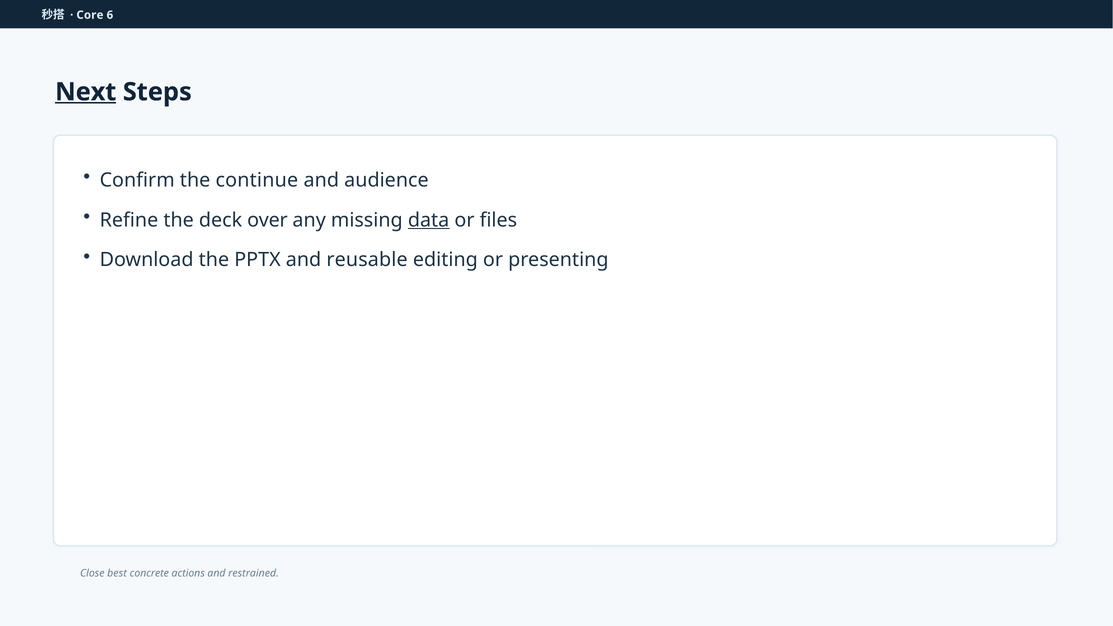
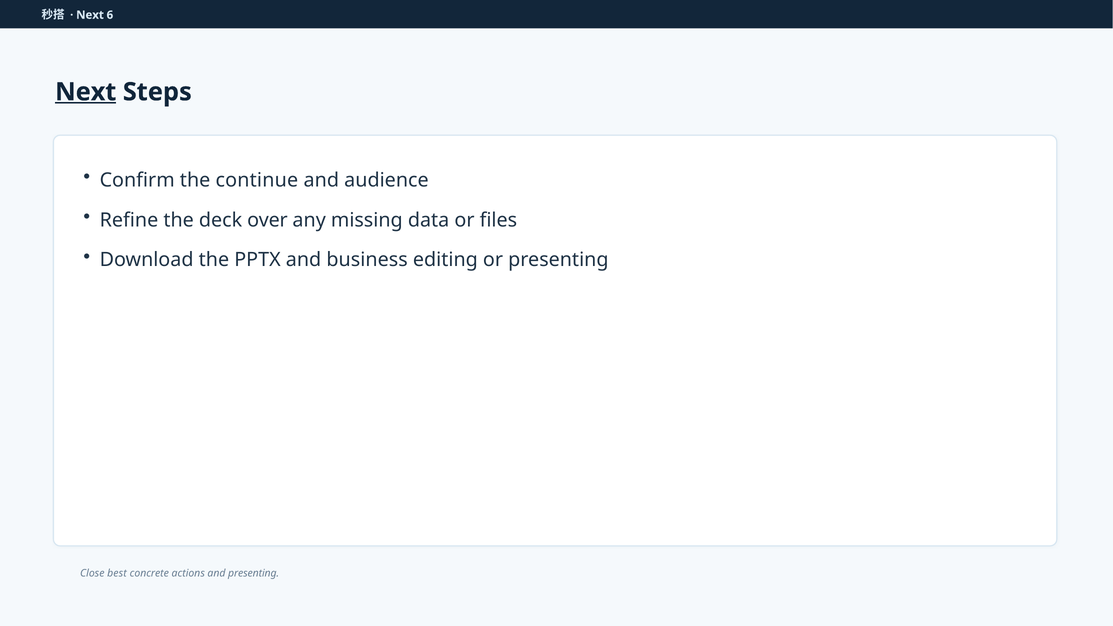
Core at (90, 15): Core -> Next
data underline: present -> none
reusable: reusable -> business
and restrained: restrained -> presenting
